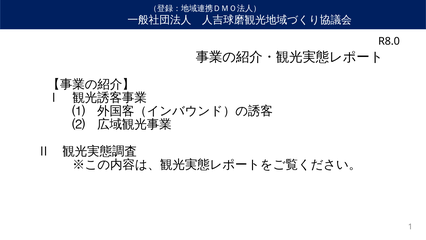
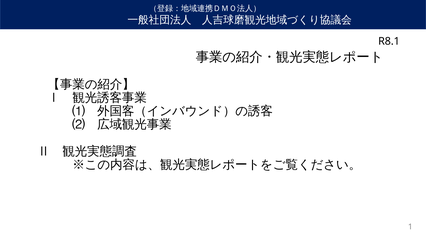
R8.0: R8.0 -> R8.1
